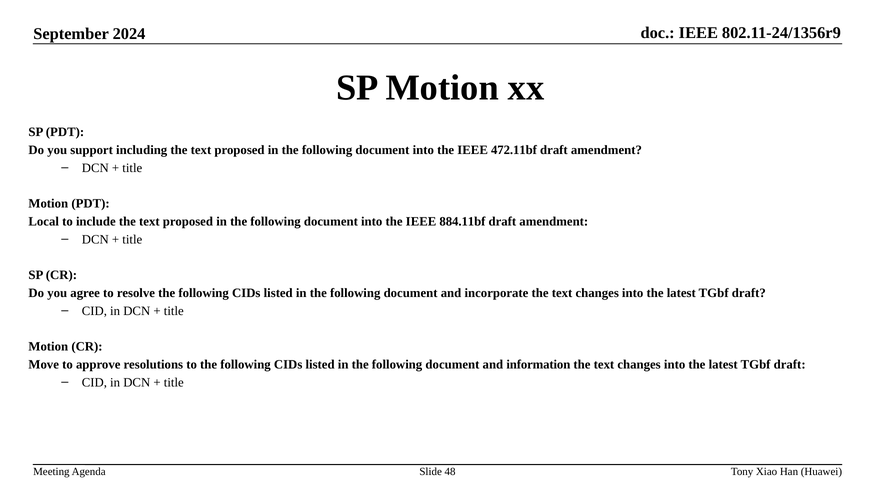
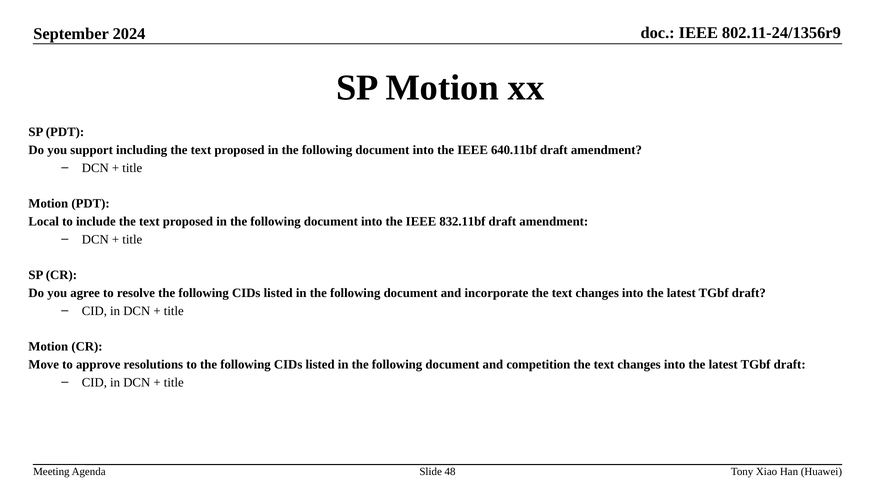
472.11bf: 472.11bf -> 640.11bf
884.11bf: 884.11bf -> 832.11bf
information: information -> competition
